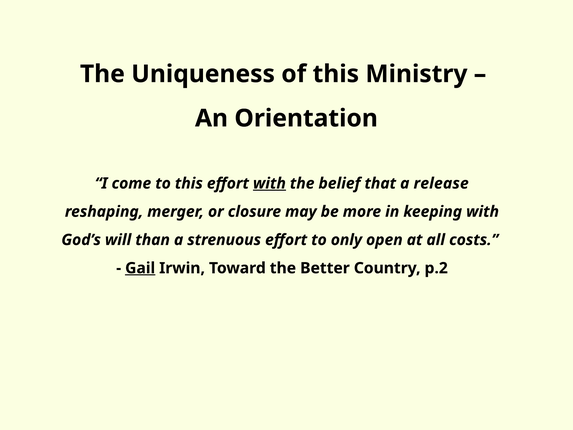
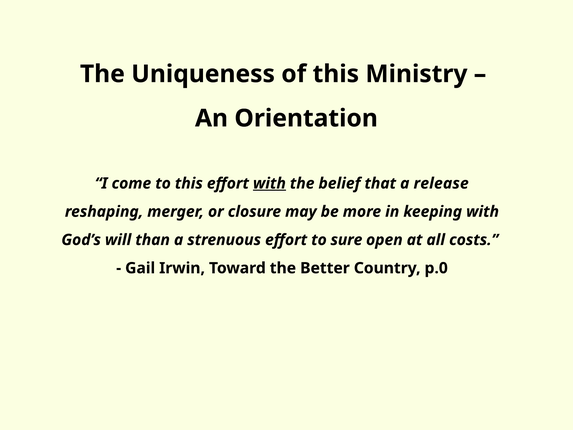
only: only -> sure
Gail underline: present -> none
p.2: p.2 -> p.0
